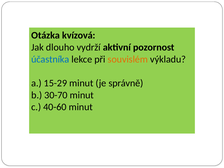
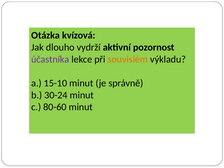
účastníka colour: blue -> purple
15-29: 15-29 -> 15-10
30-70: 30-70 -> 30-24
40-60: 40-60 -> 80-60
